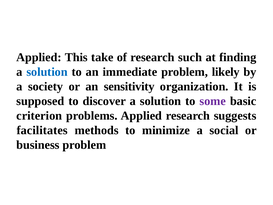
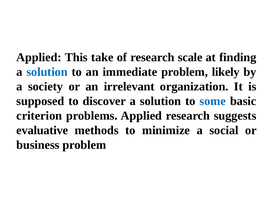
such: such -> scale
sensitivity: sensitivity -> irrelevant
some colour: purple -> blue
facilitates: facilitates -> evaluative
